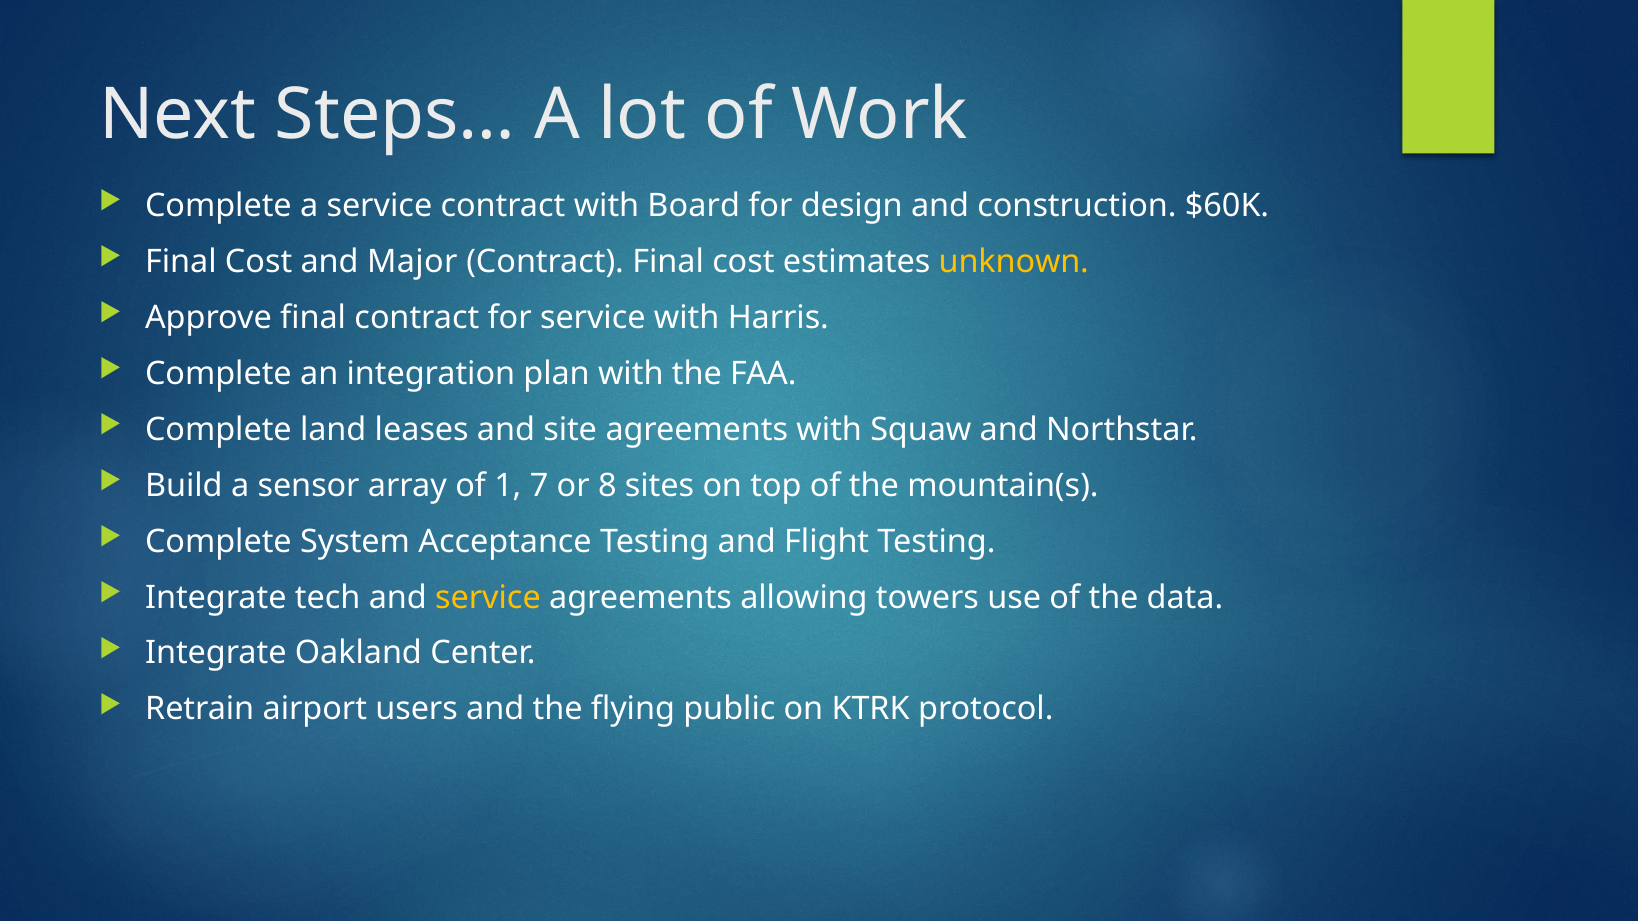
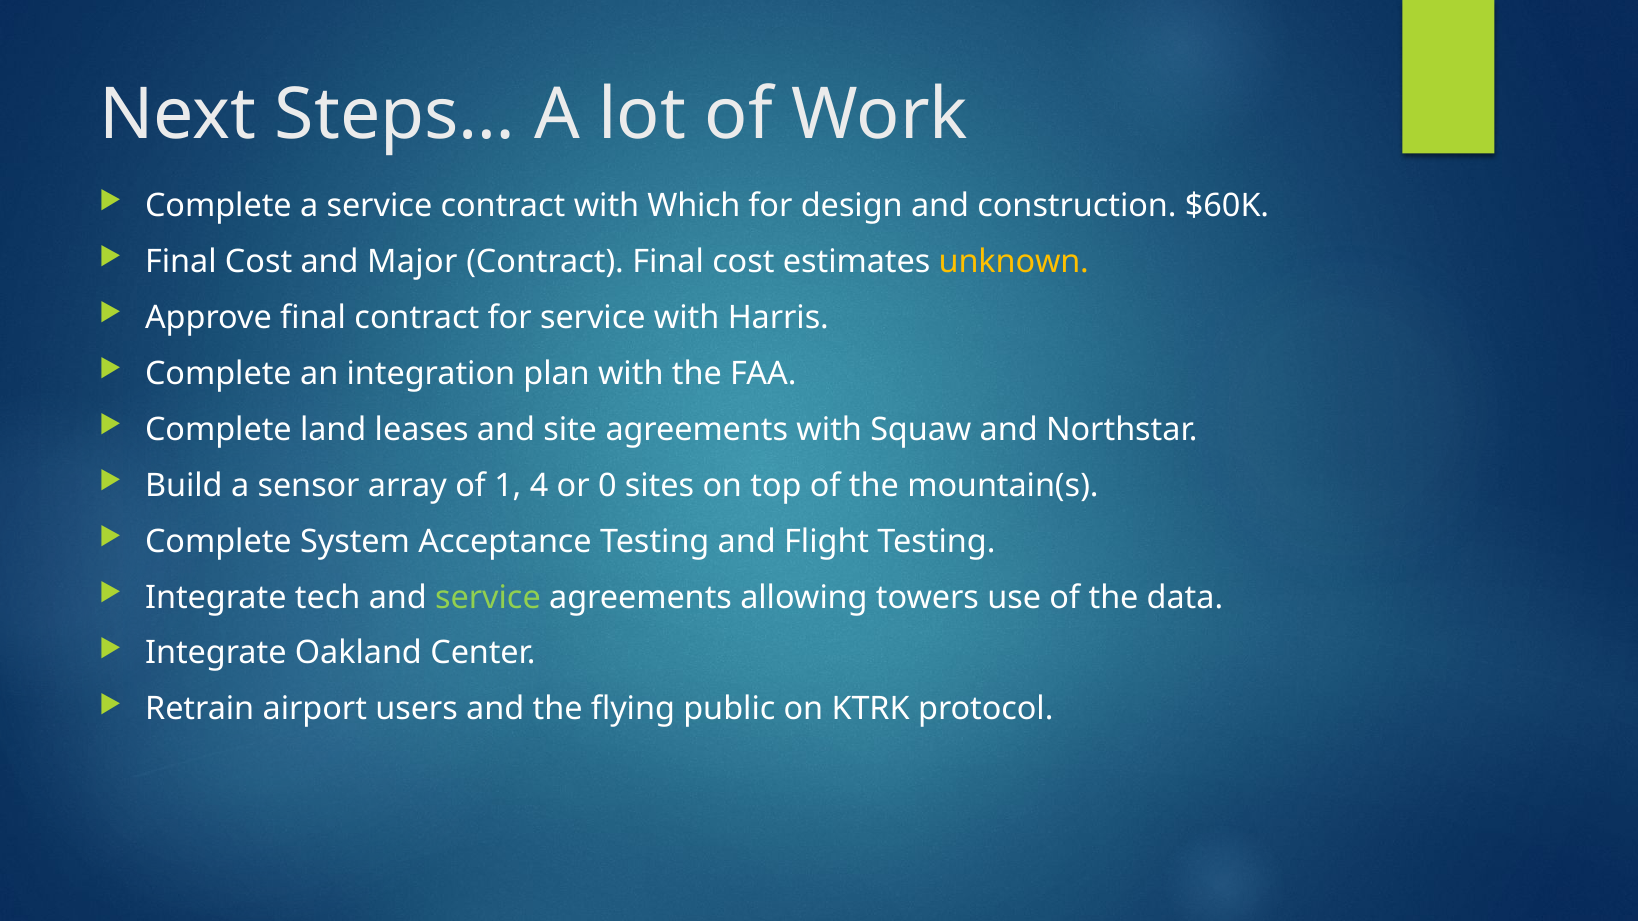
Board: Board -> Which
7: 7 -> 4
8: 8 -> 0
service at (488, 598) colour: yellow -> light green
